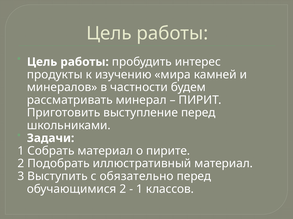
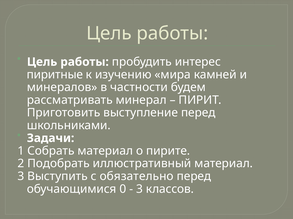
продукты: продукты -> пиритные
обучающимися 2: 2 -> 0
1 at (139, 190): 1 -> 3
